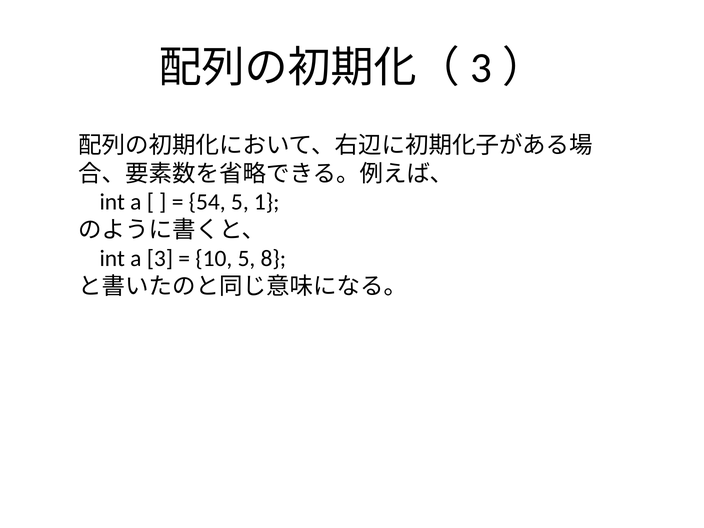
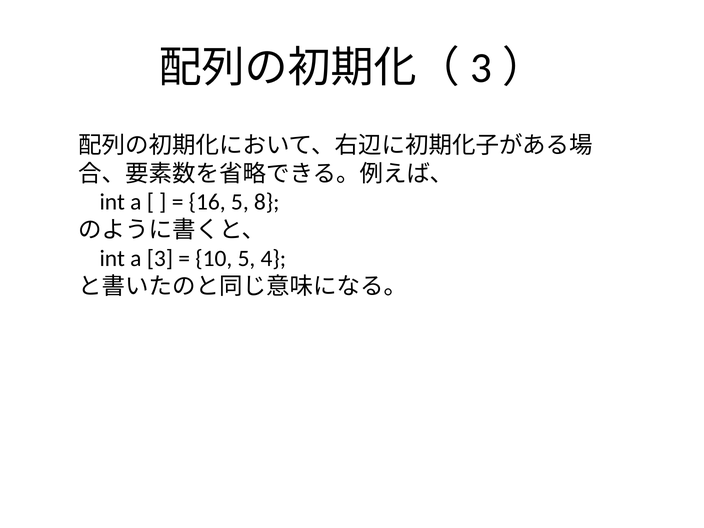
54: 54 -> 16
1: 1 -> 8
8: 8 -> 4
